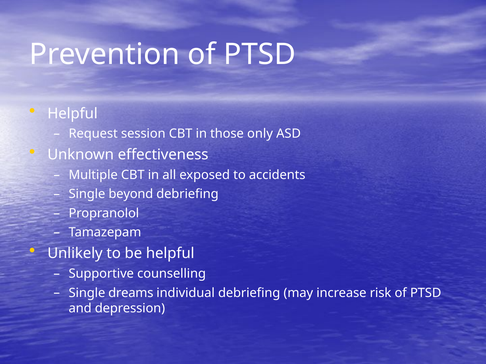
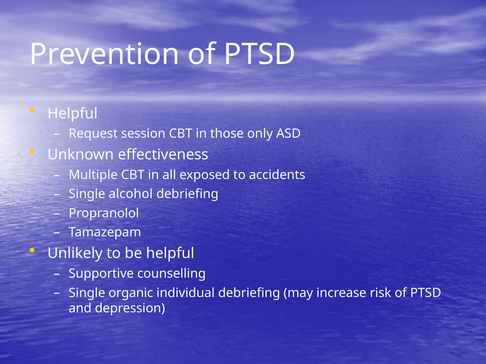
beyond: beyond -> alcohol
dreams: dreams -> organic
